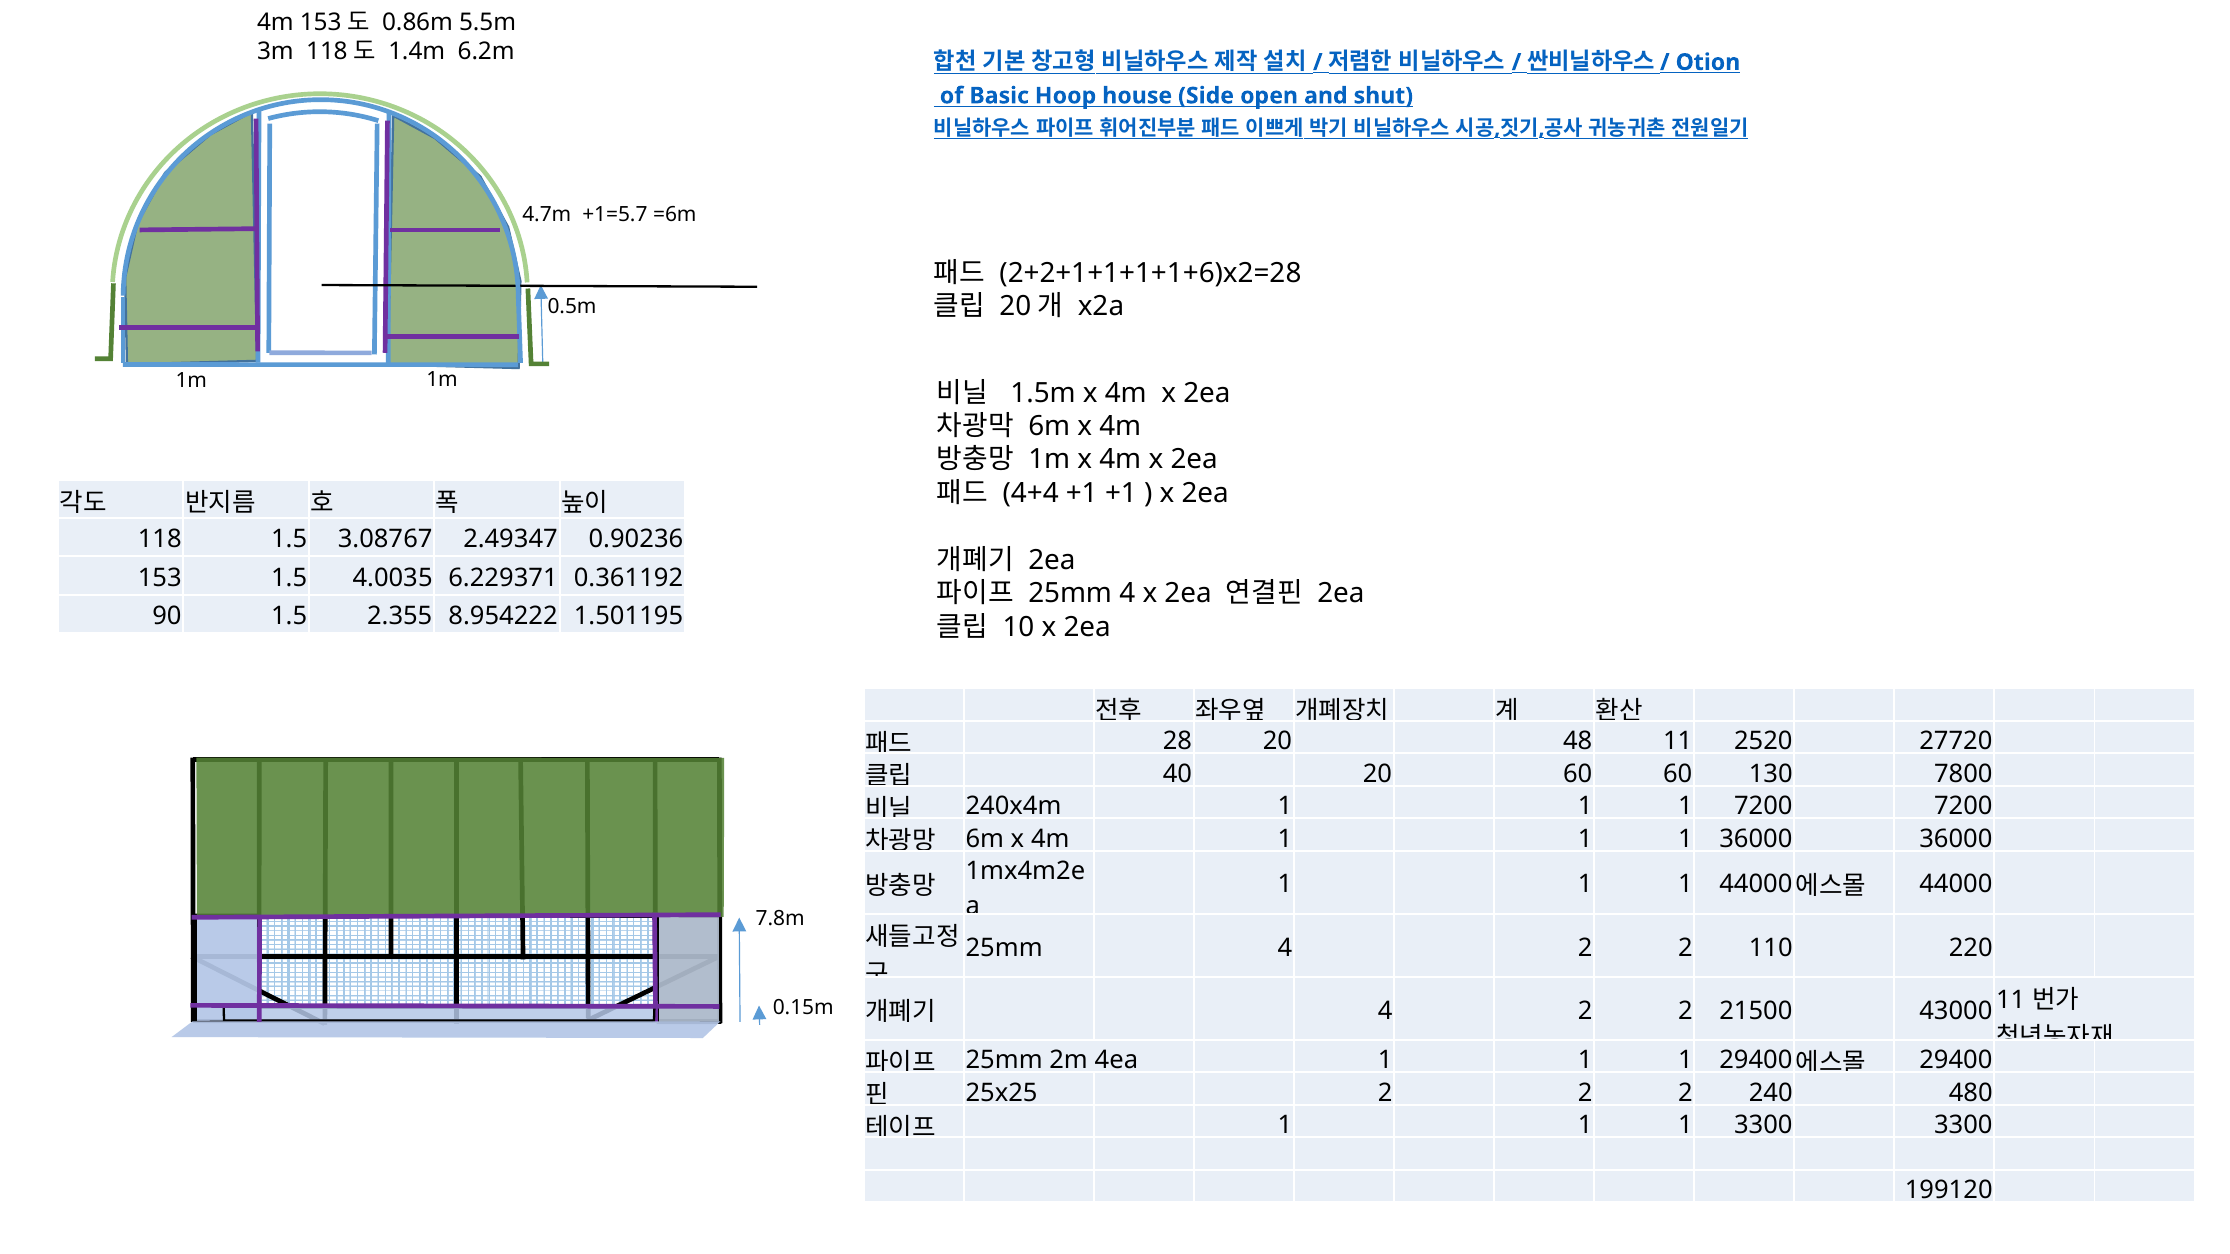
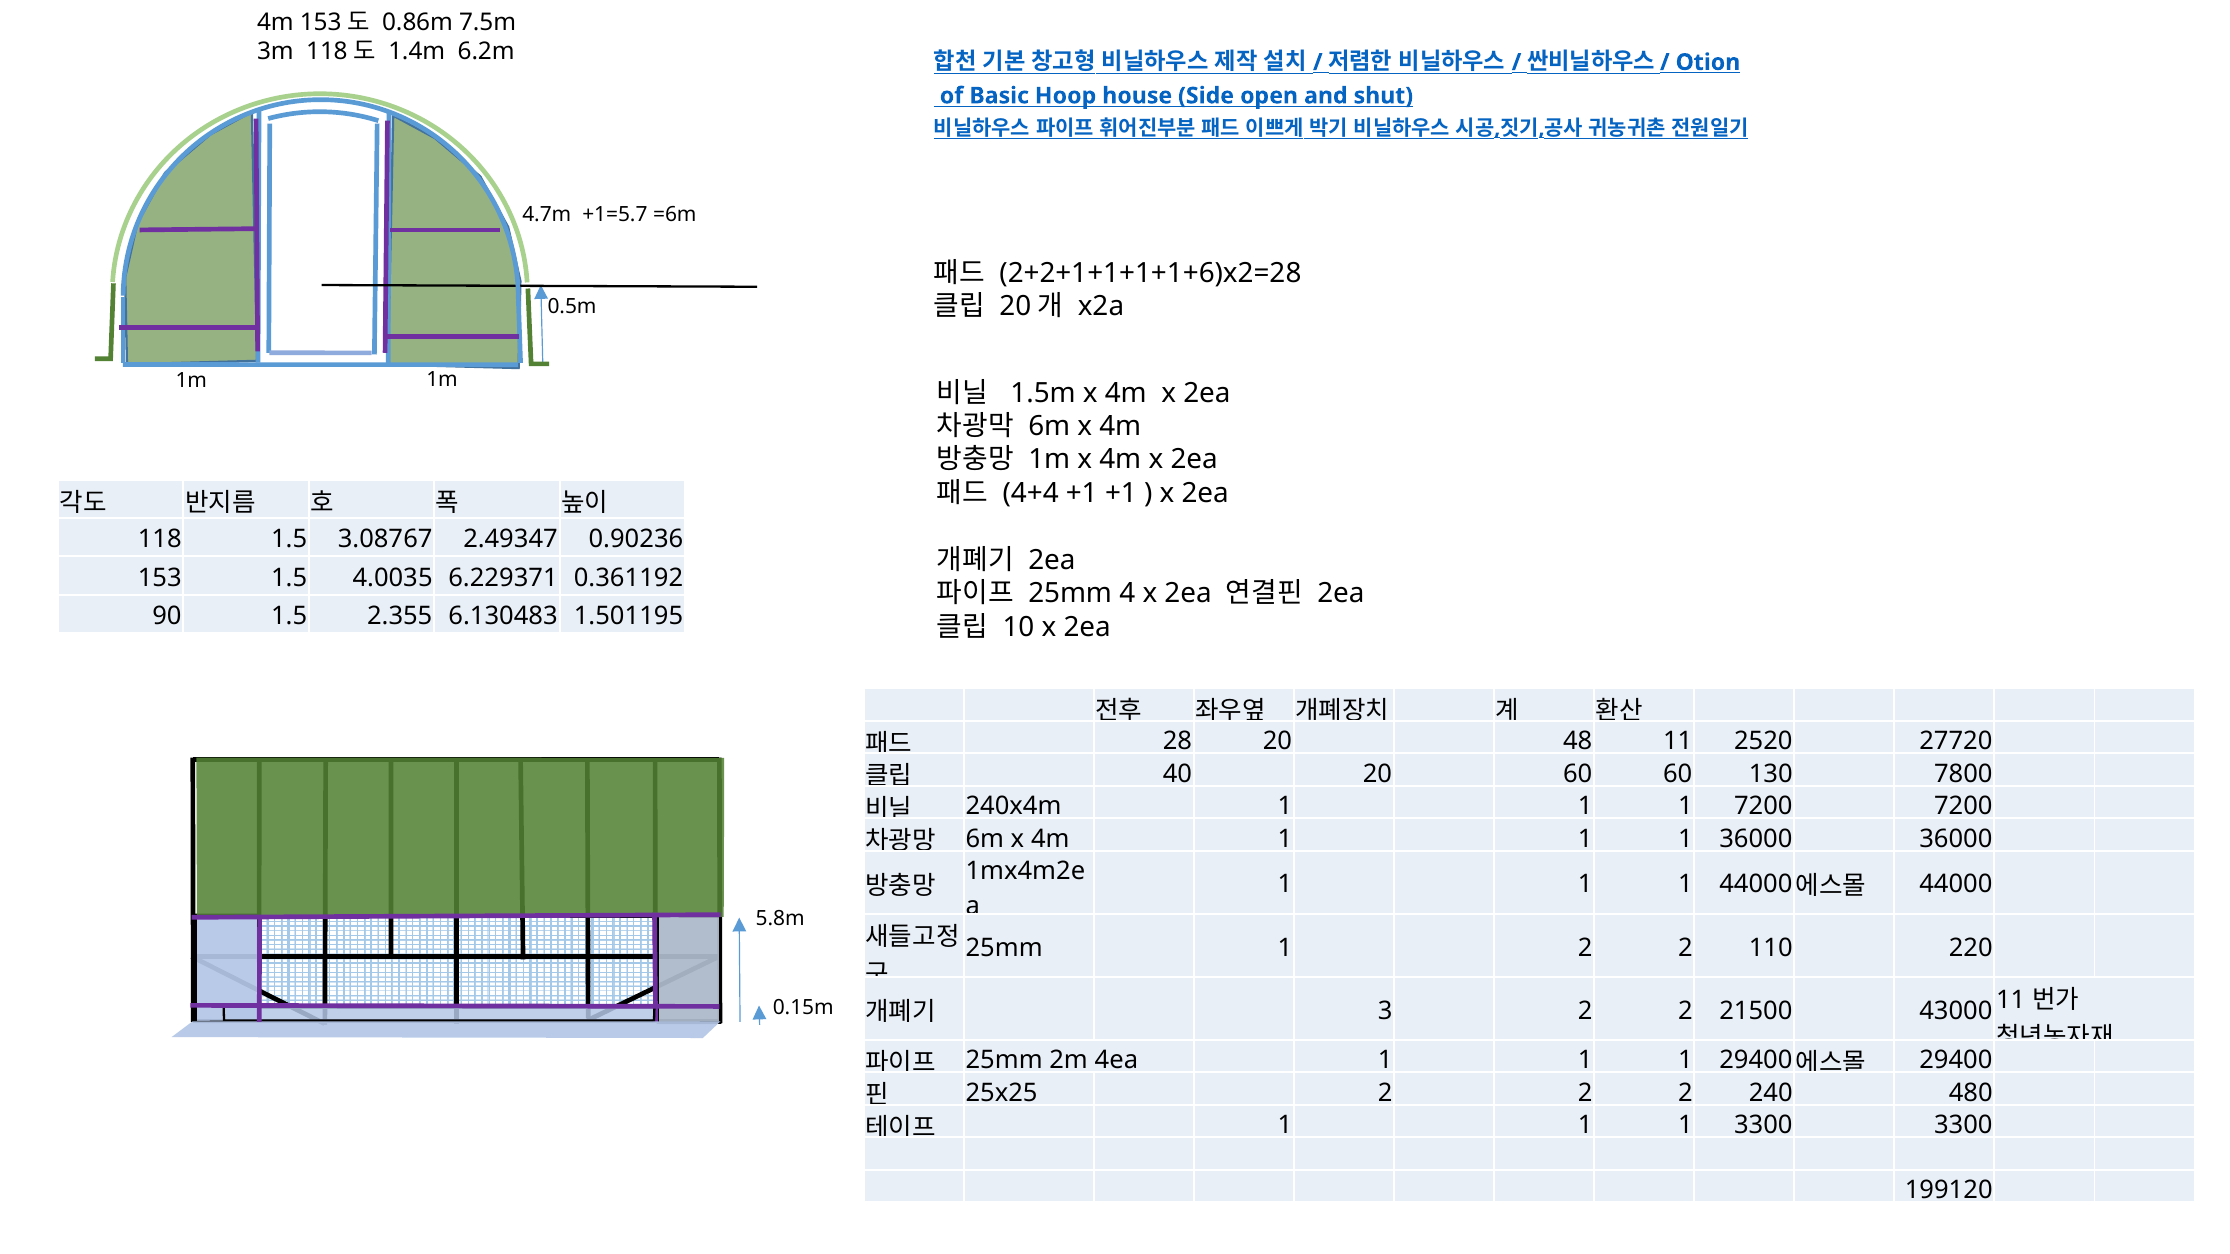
5.5m: 5.5m -> 7.5m
8.954222: 8.954222 -> 6.130483
7.8m: 7.8m -> 5.8m
4 at (1285, 948): 4 -> 1
4 at (1385, 1011): 4 -> 3
